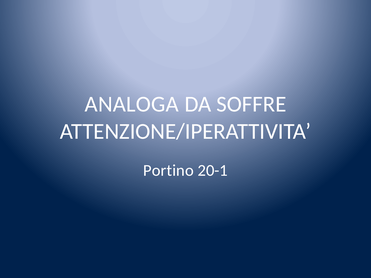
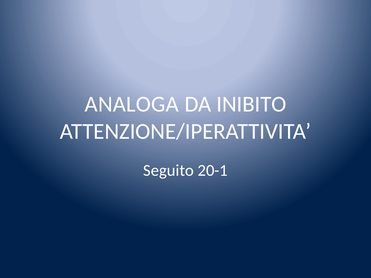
SOFFRE: SOFFRE -> INIBITO
Portino: Portino -> Seguito
